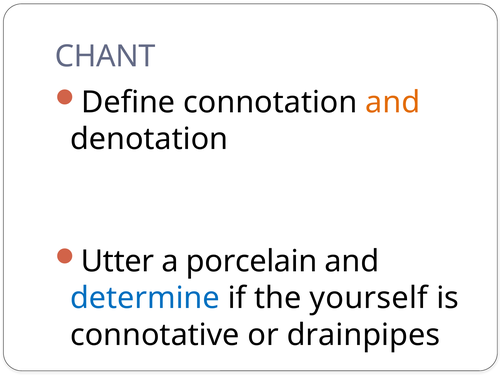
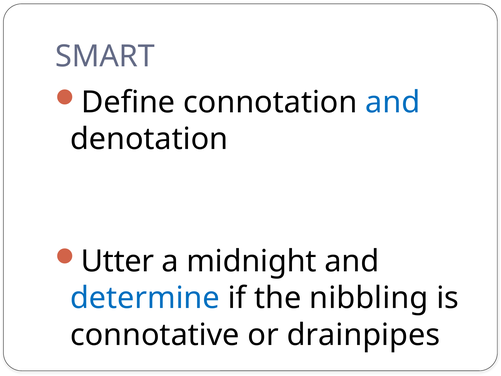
CHANT: CHANT -> SMART
and at (393, 102) colour: orange -> blue
porcelain: porcelain -> midnight
yourself: yourself -> nibbling
